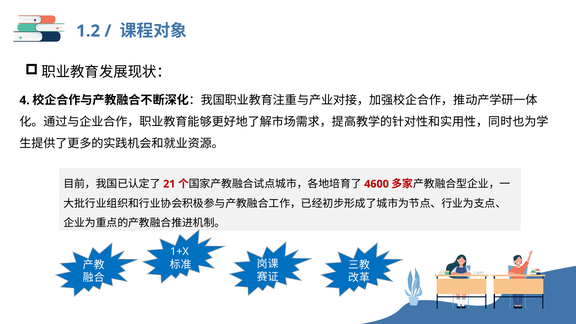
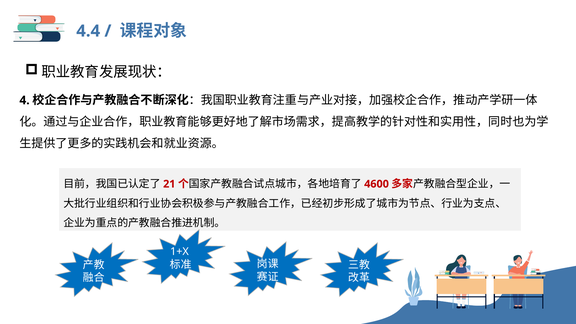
1.2: 1.2 -> 4.4
